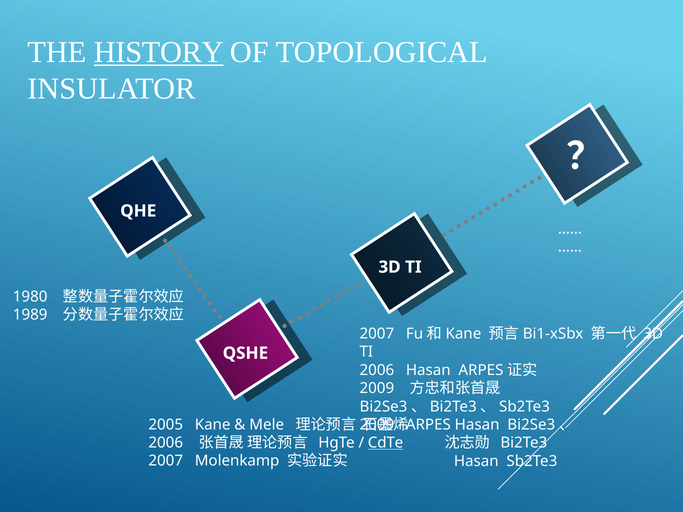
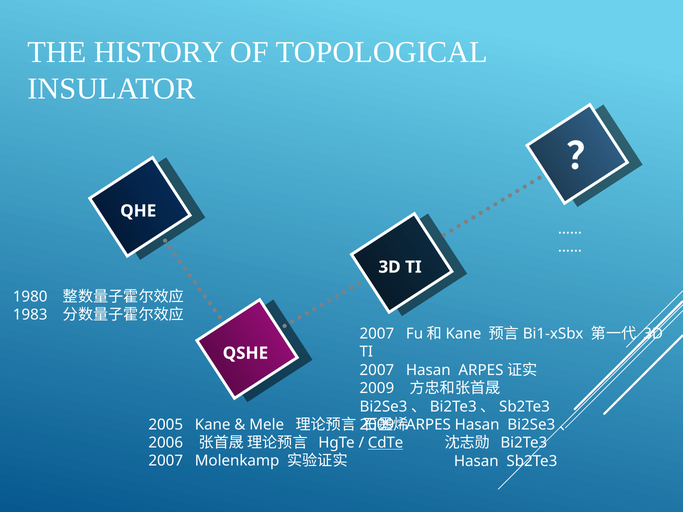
HISTORY underline: present -> none
1989: 1989 -> 1983
2006 at (377, 370): 2006 -> 2007
